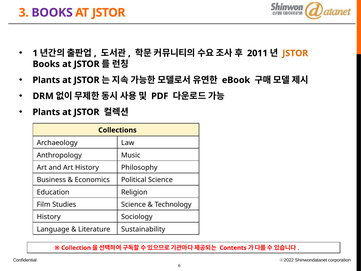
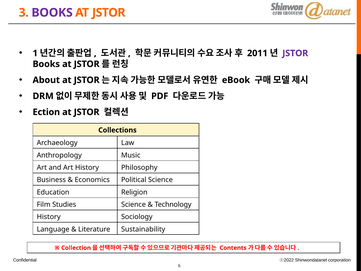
JSTOR at (295, 53) colour: orange -> purple
Plants at (46, 80): Plants -> About
Plants at (46, 112): Plants -> Ection
